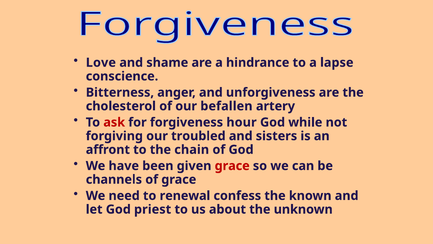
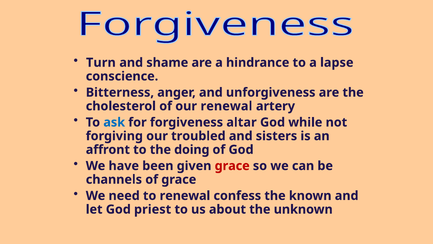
Love: Love -> Turn
our befallen: befallen -> renewal
ask colour: red -> blue
hour: hour -> altar
chain: chain -> doing
